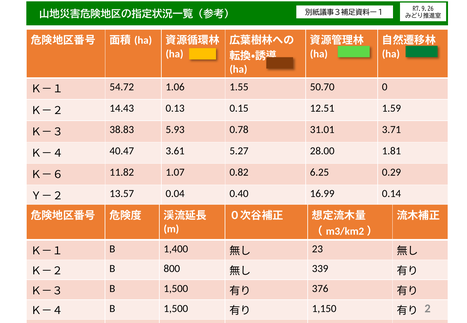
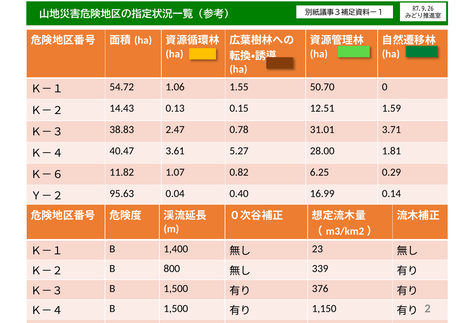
5.93: 5.93 -> 2.47
13.57: 13.57 -> 95.63
